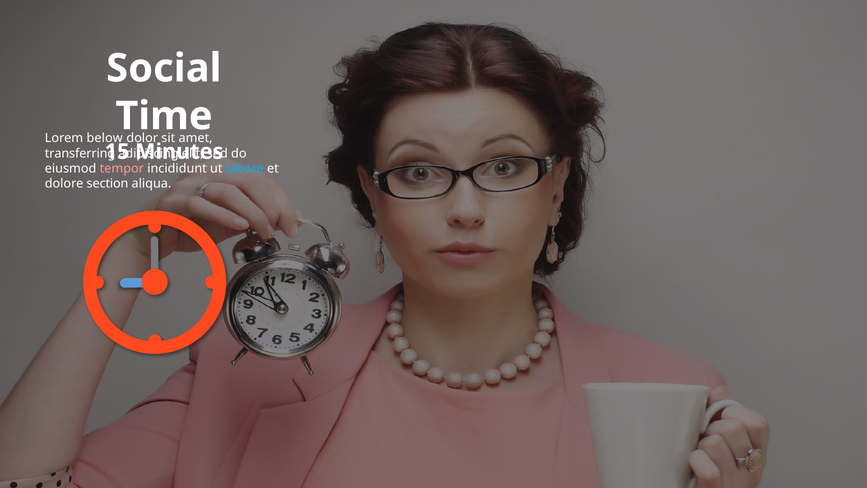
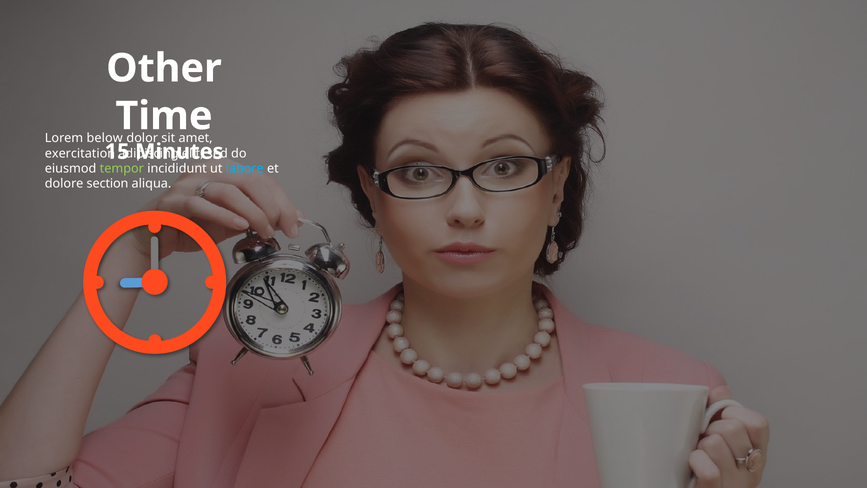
Social: Social -> Other
transferring: transferring -> exercitation
tempor colour: pink -> light green
